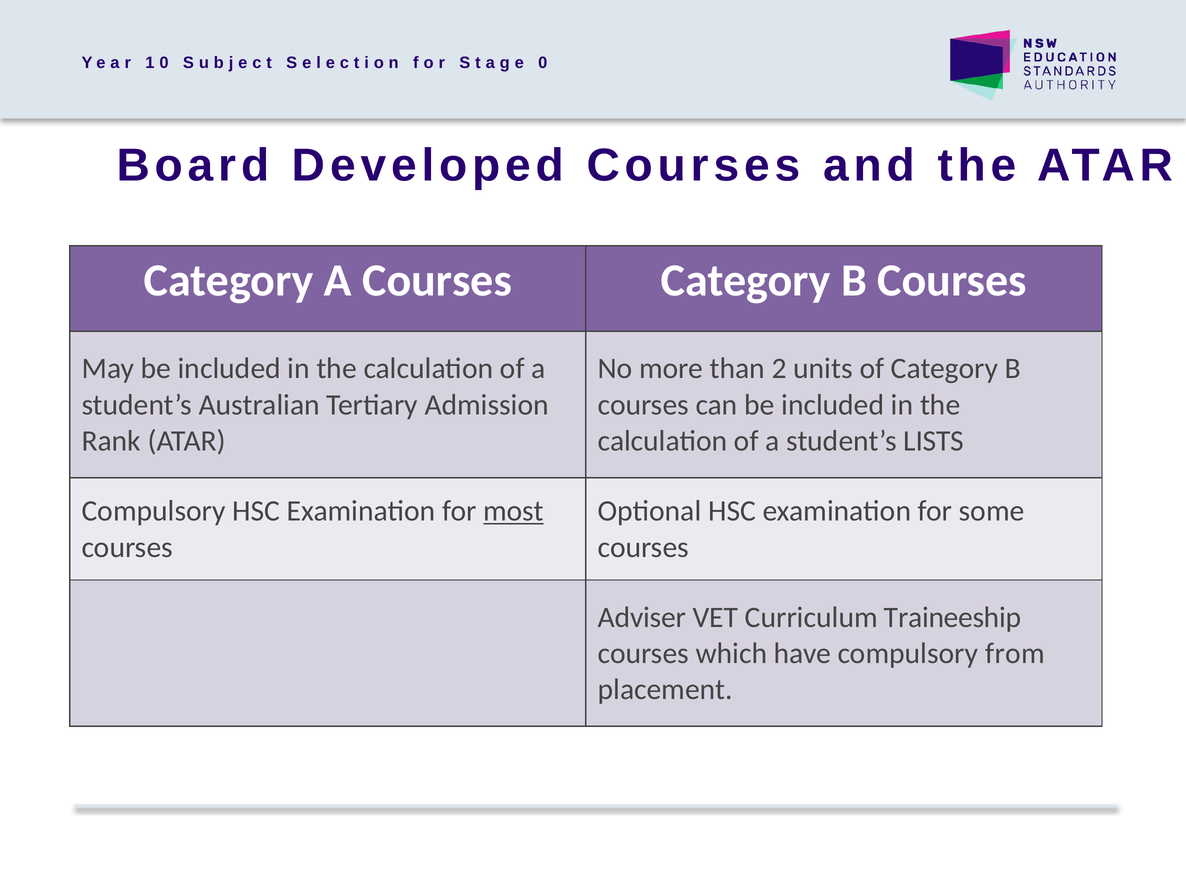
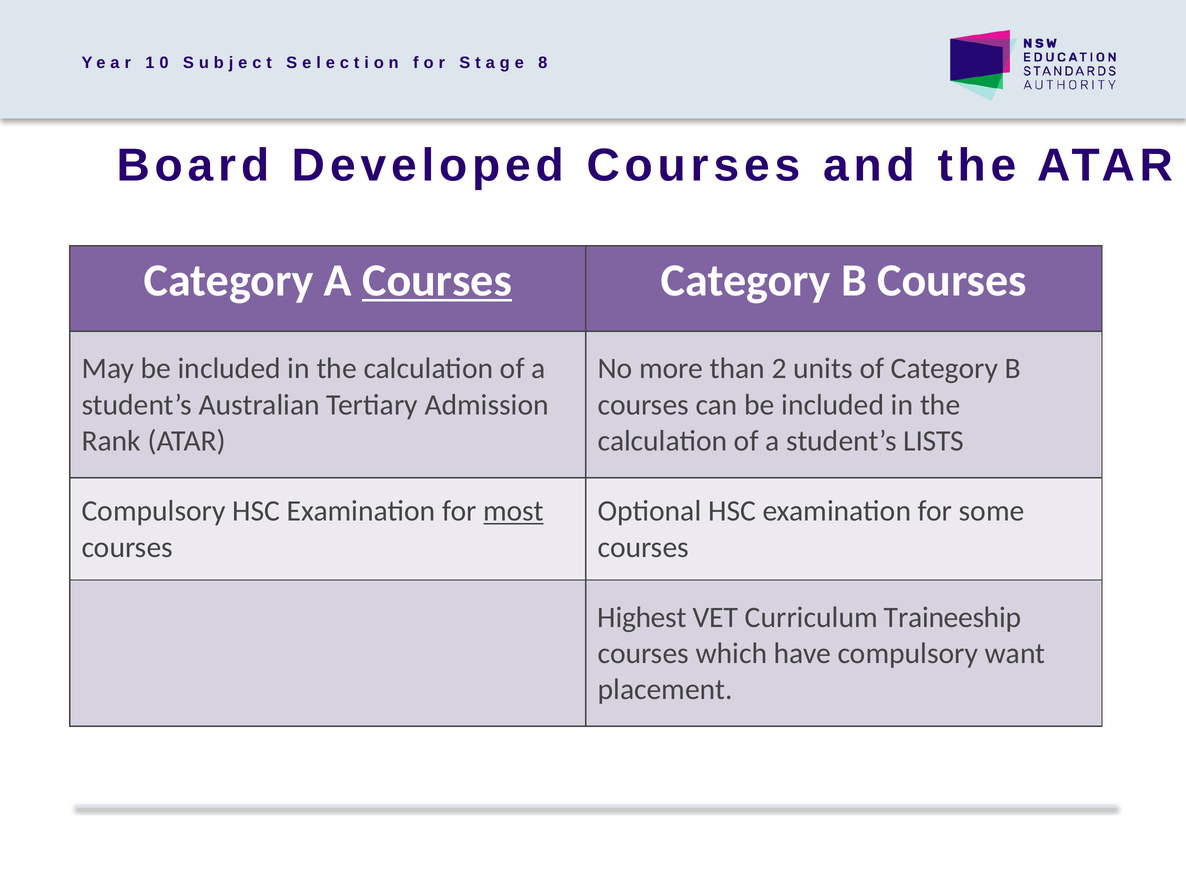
0 at (543, 63): 0 -> 8
Courses at (437, 280) underline: none -> present
Adviser: Adviser -> Highest
from: from -> want
